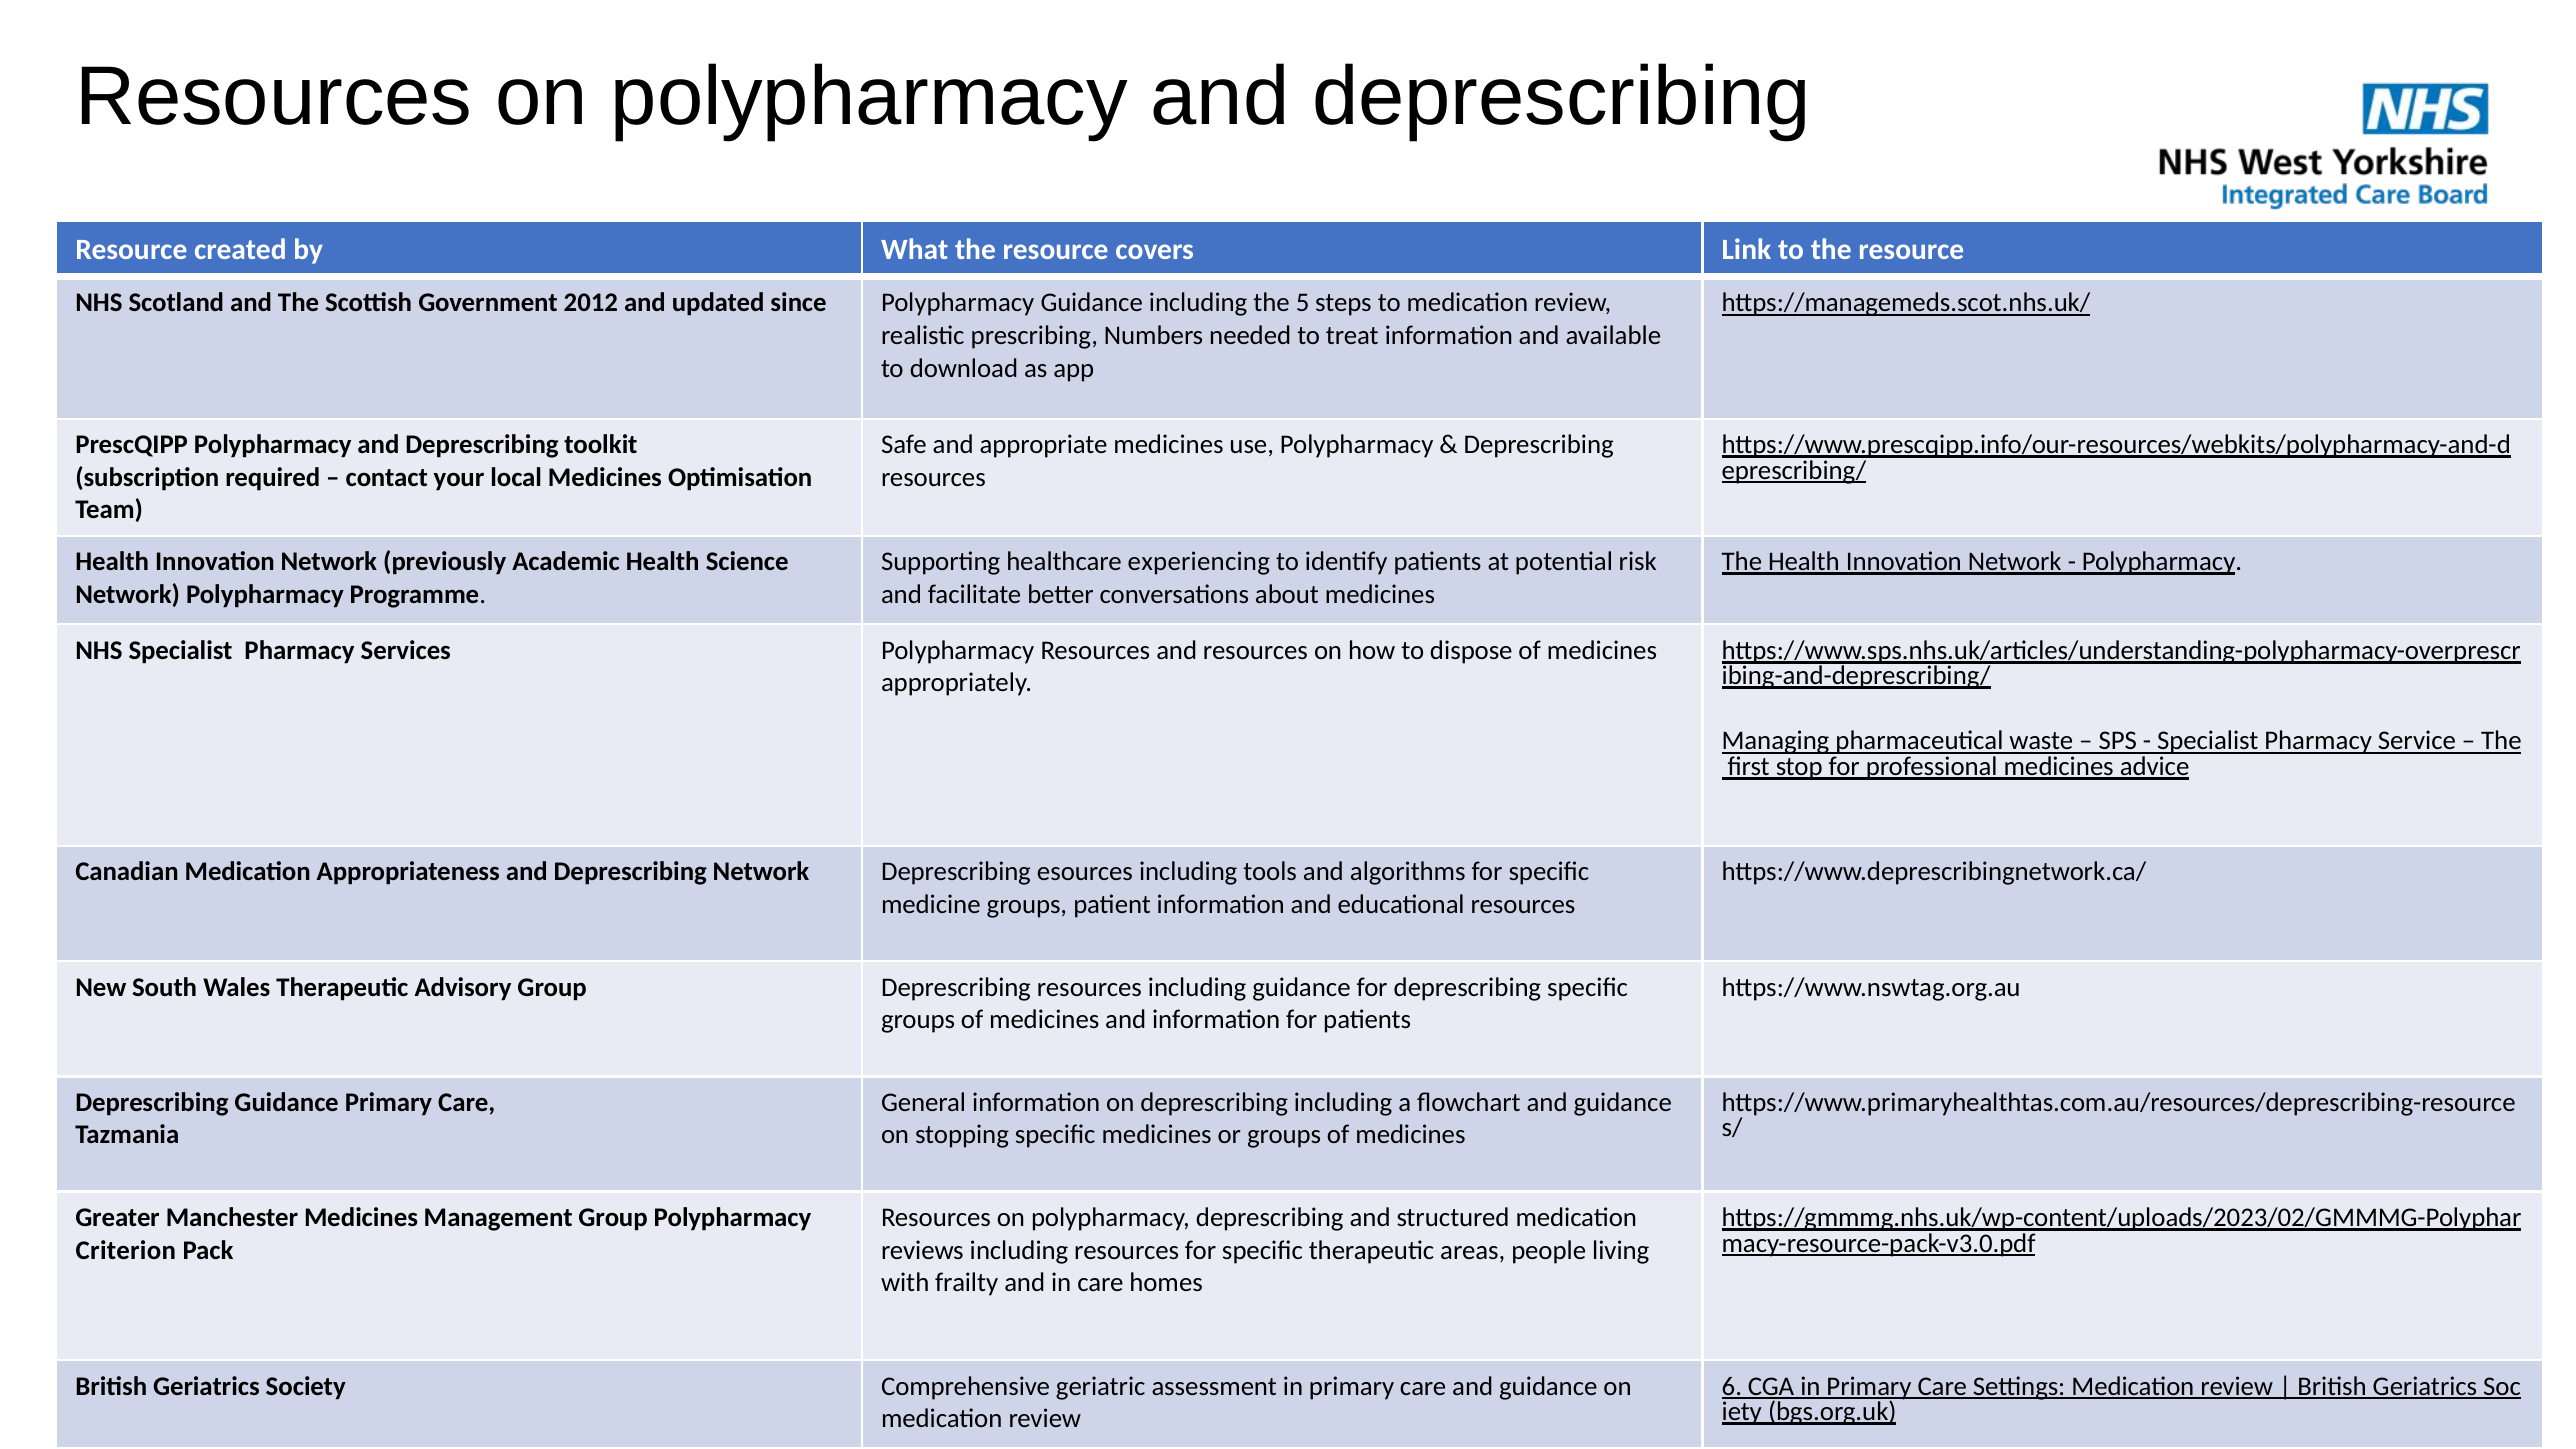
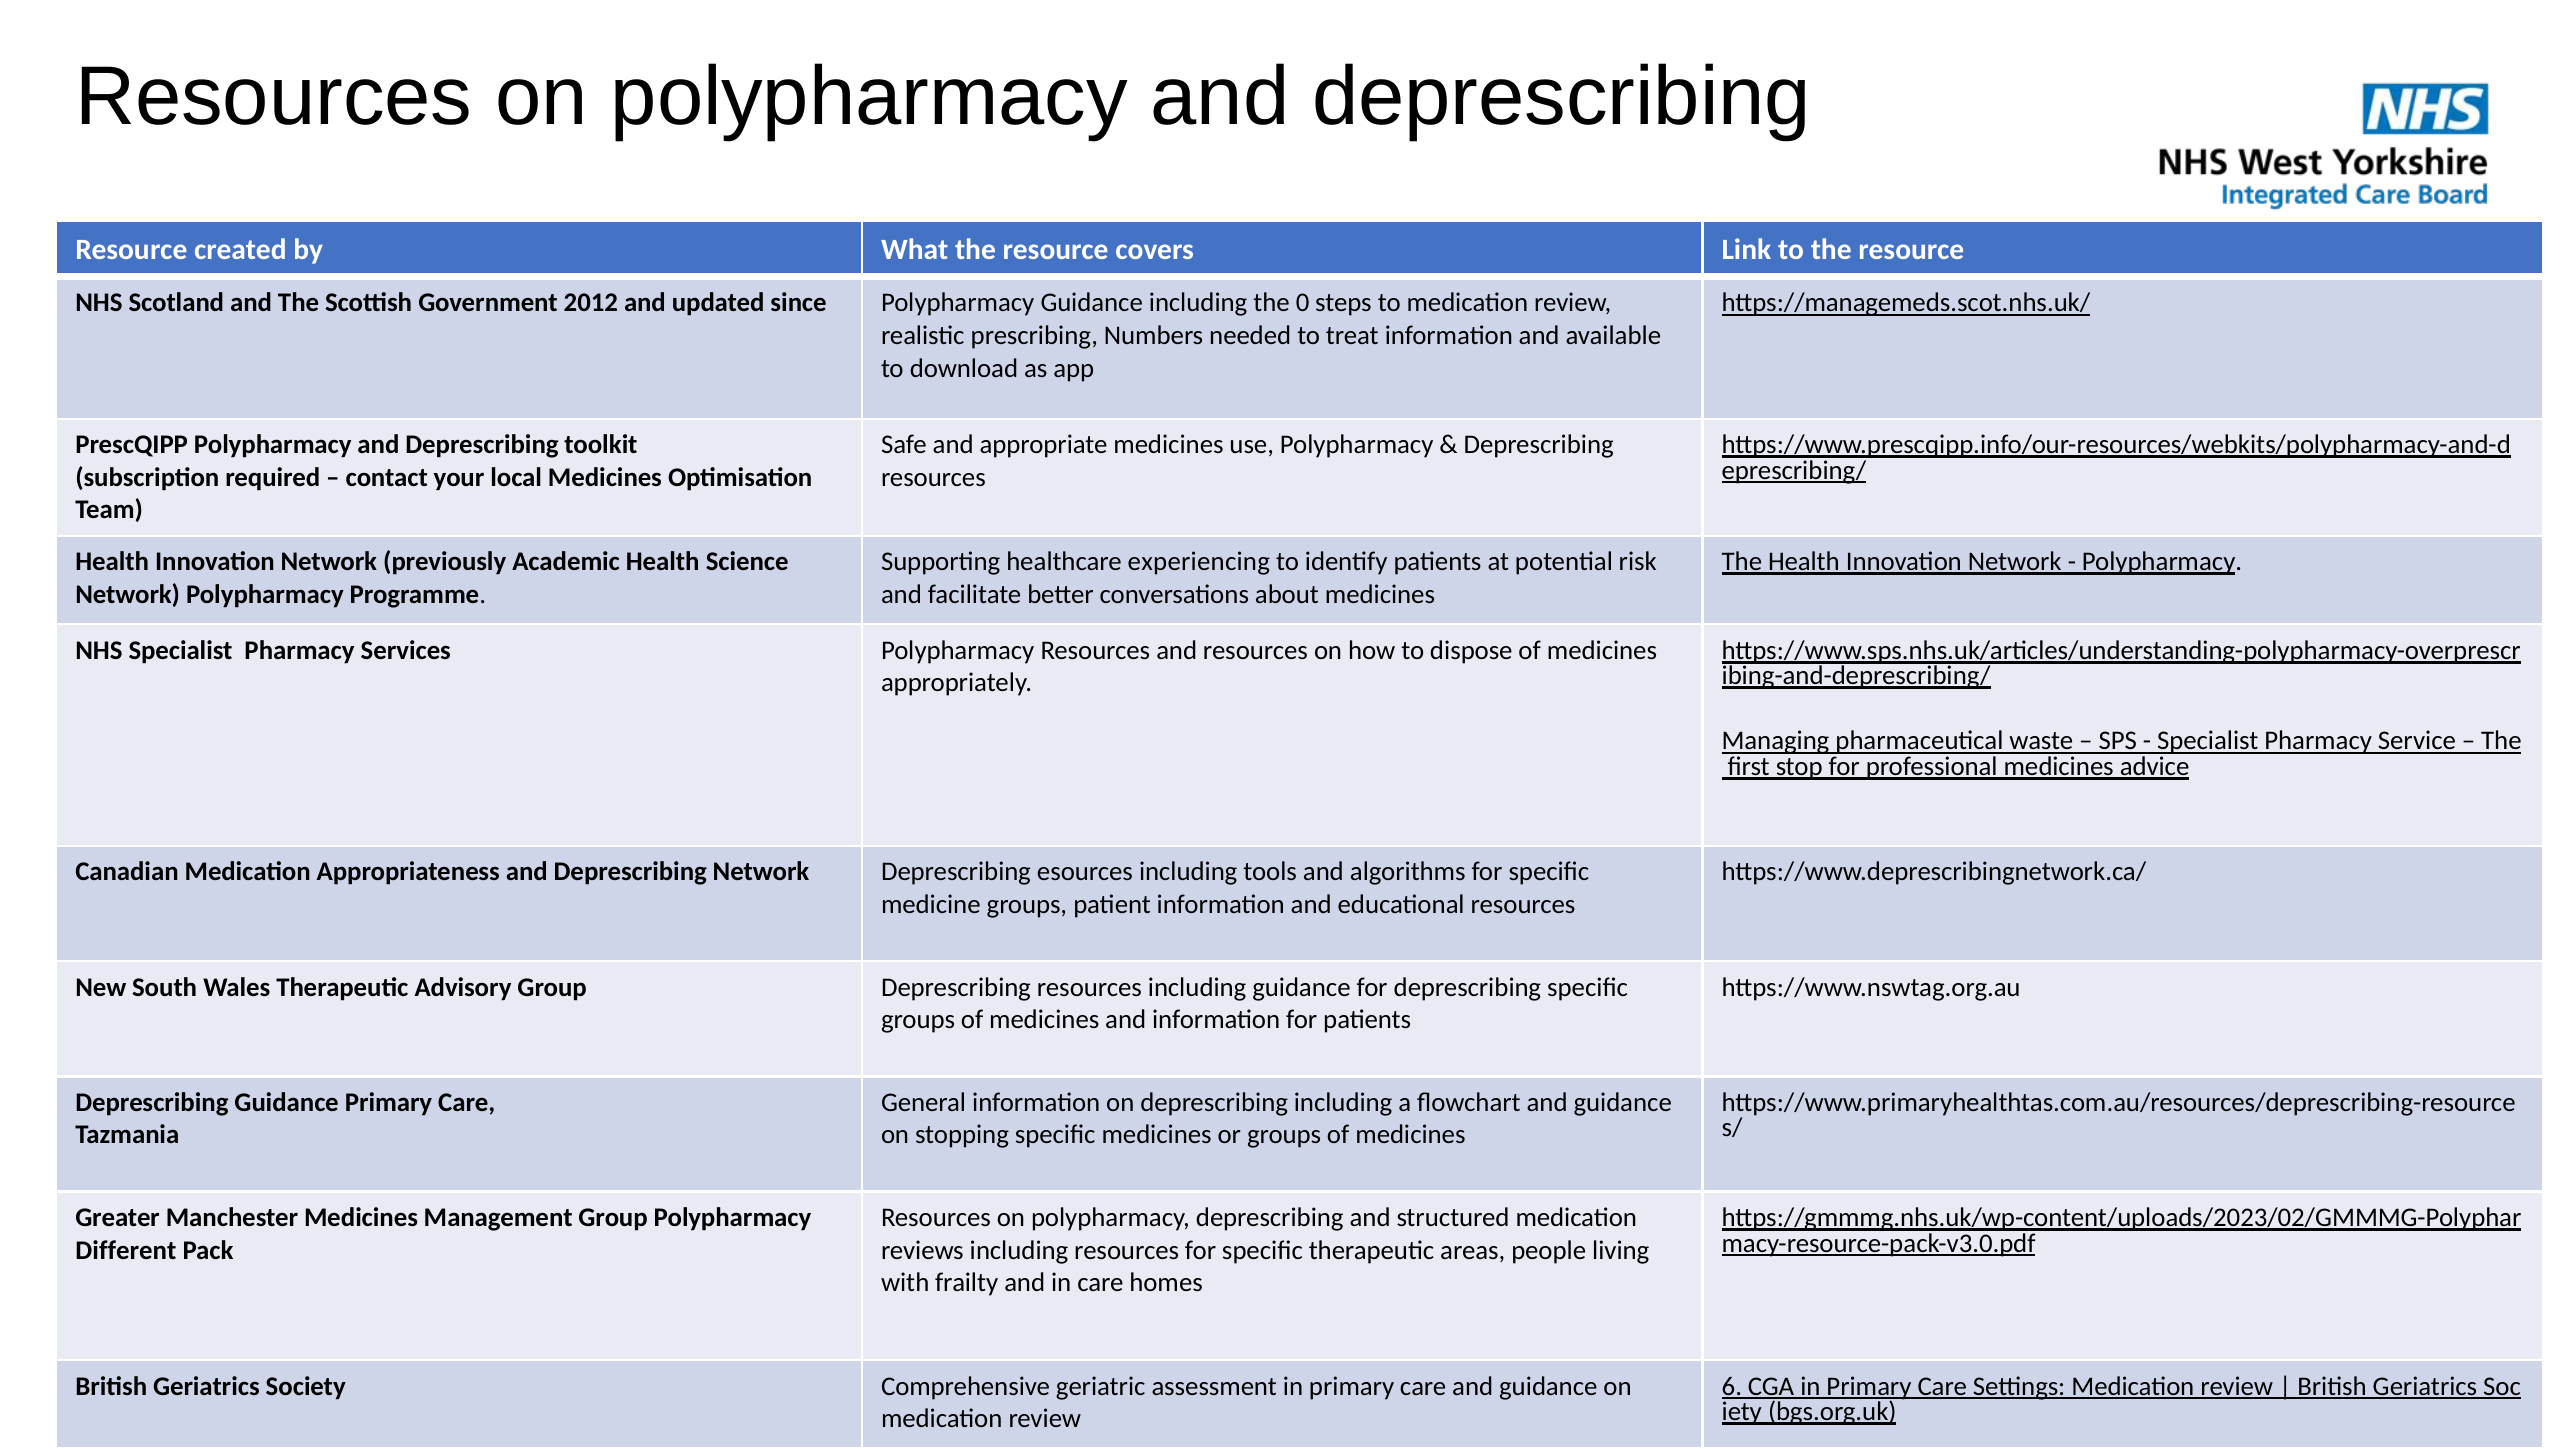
5: 5 -> 0
Criterion: Criterion -> Different
